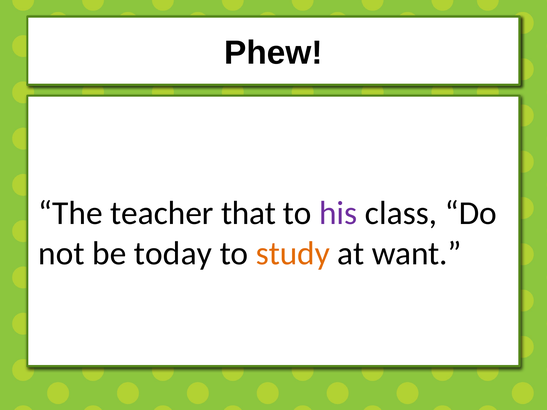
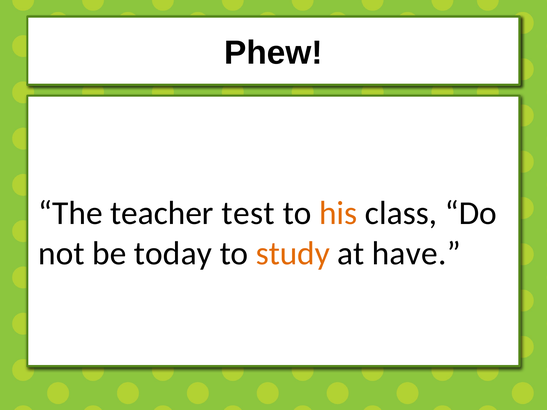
that: that -> test
his colour: purple -> orange
want: want -> have
